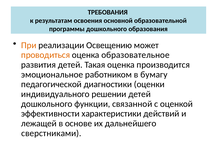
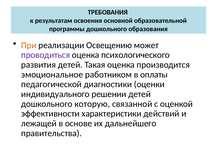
проводиться colour: orange -> purple
образовательное: образовательное -> психологического
бумагу: бумагу -> оплаты
функции: функции -> которую
сверстниками: сверстниками -> правительства
